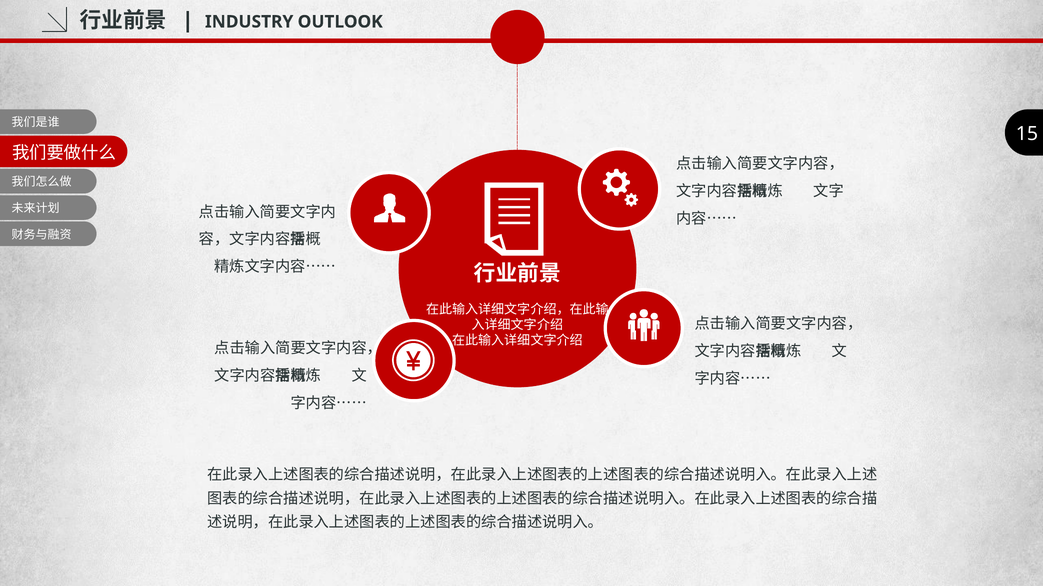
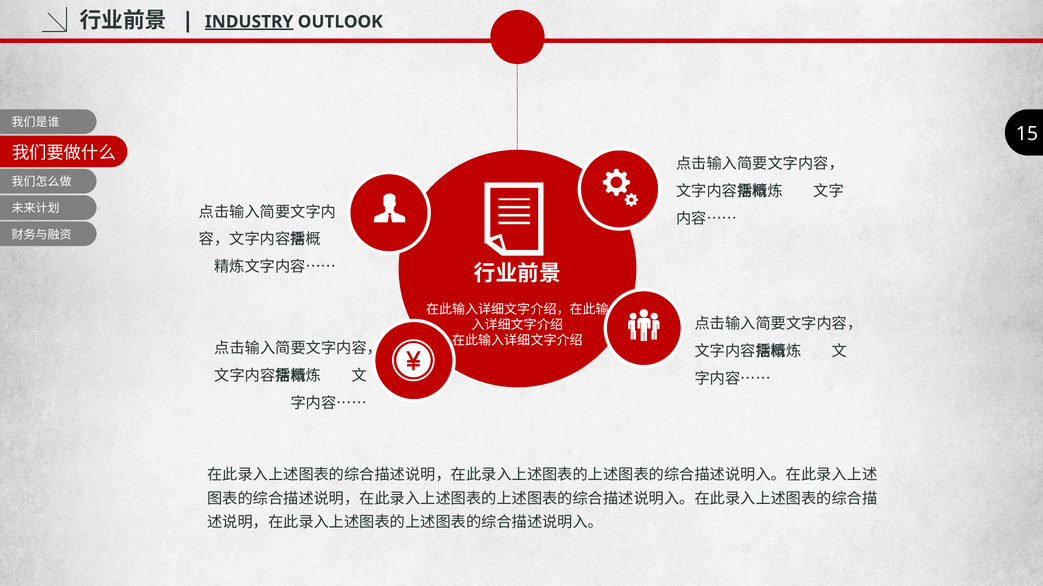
INDUSTRY underline: none -> present
